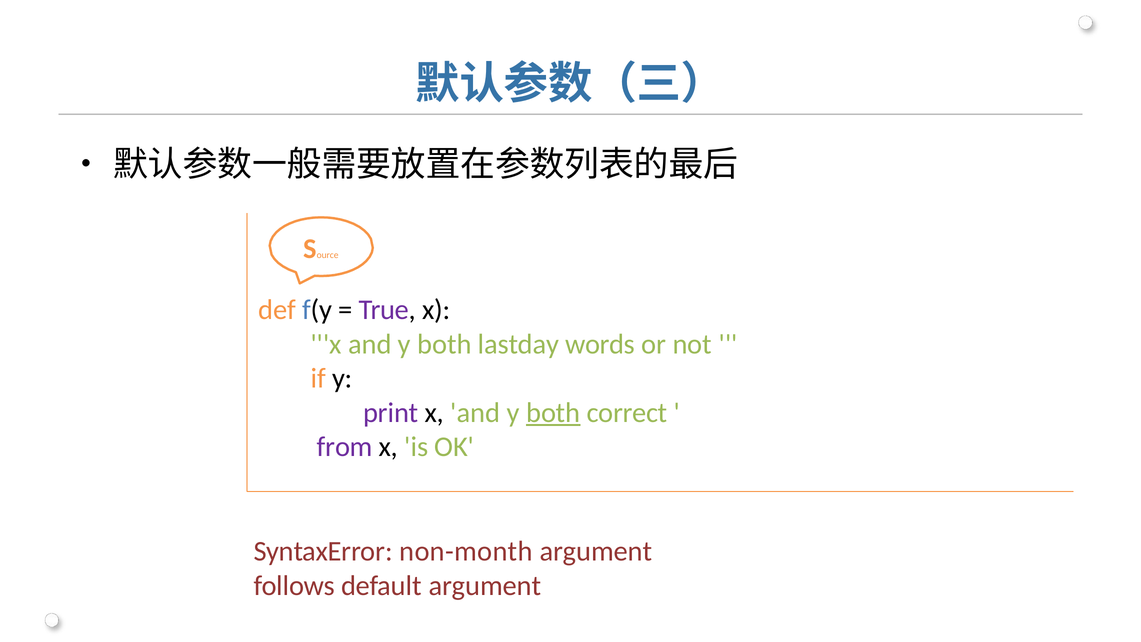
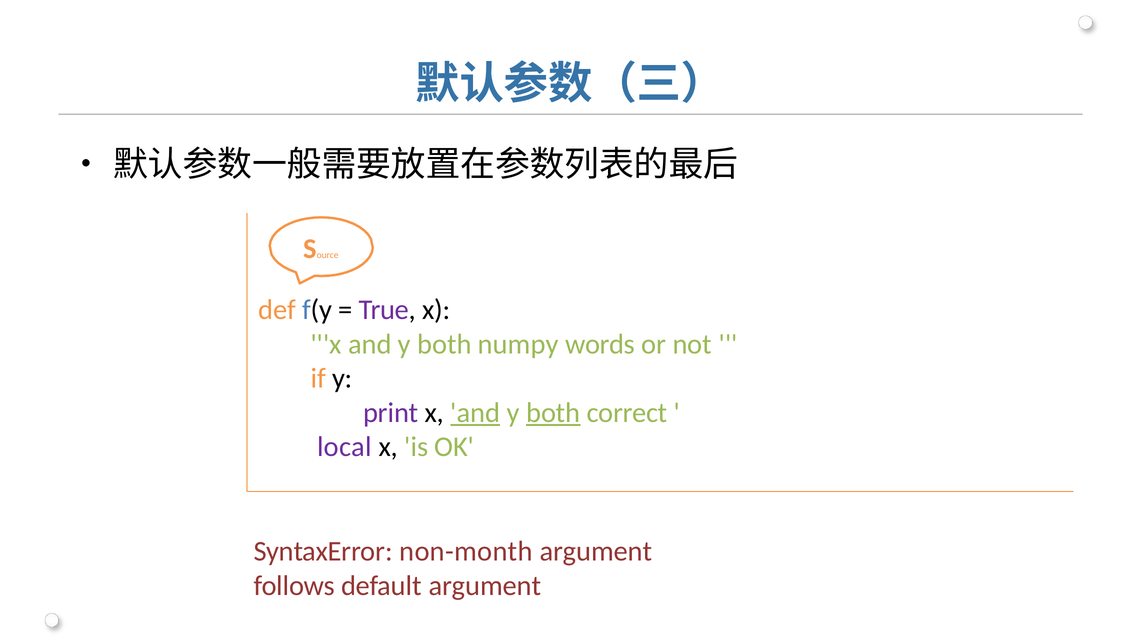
lastday: lastday -> numpy
and at (475, 413) underline: none -> present
from: from -> local
